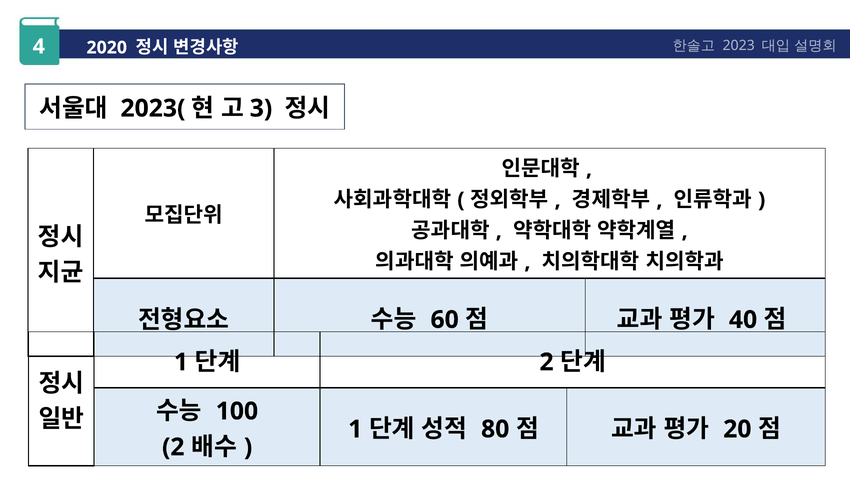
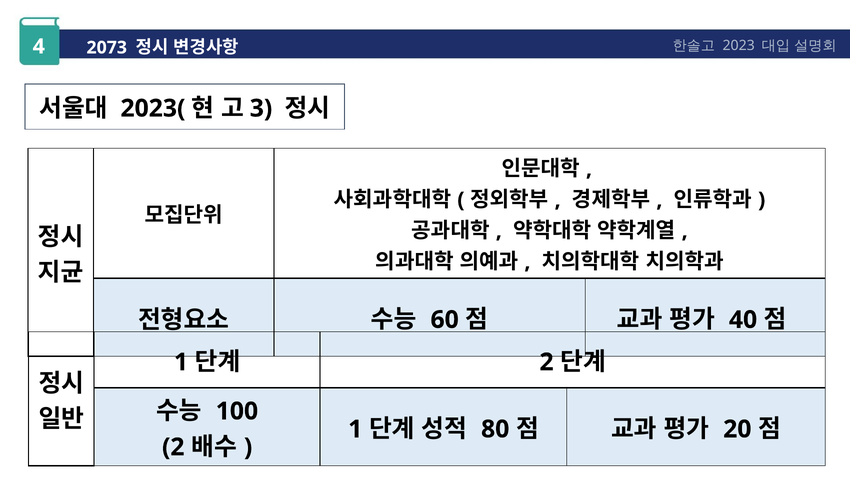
2020: 2020 -> 2073
